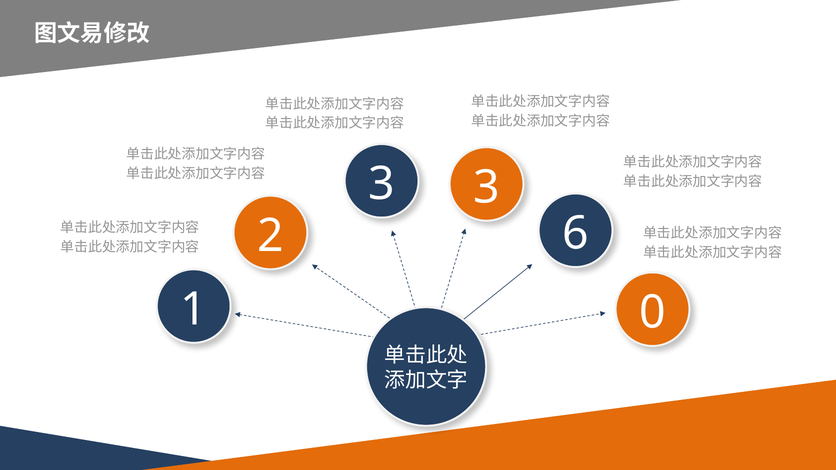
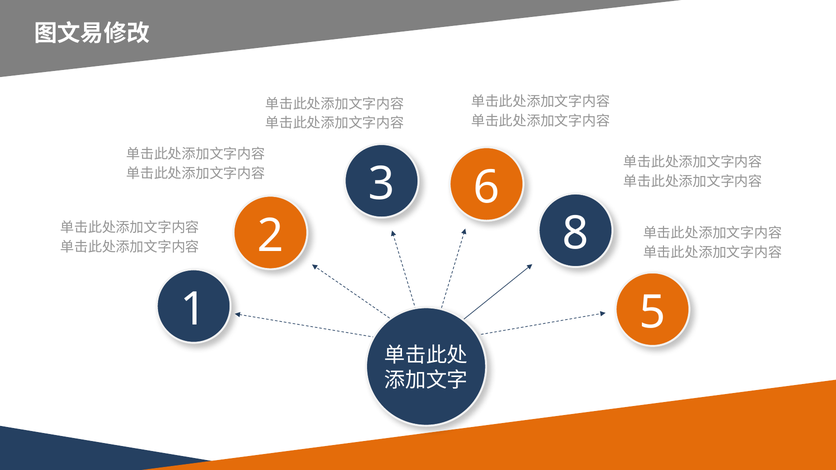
3 3: 3 -> 6
6: 6 -> 8
0: 0 -> 5
